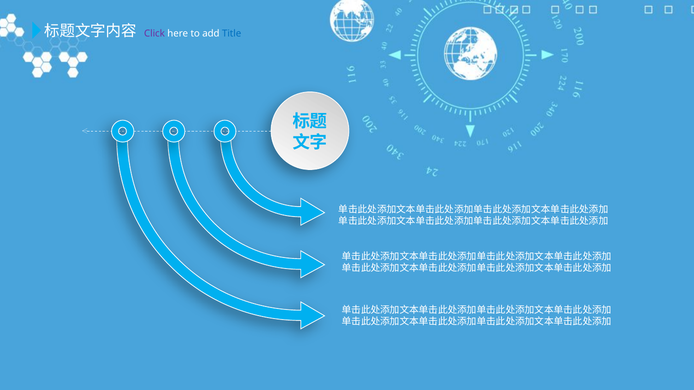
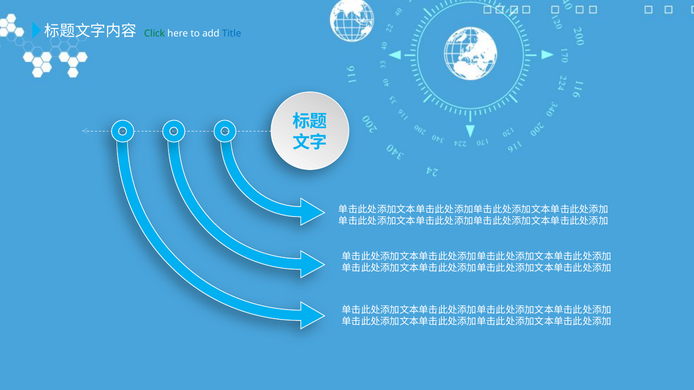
Click colour: purple -> green
